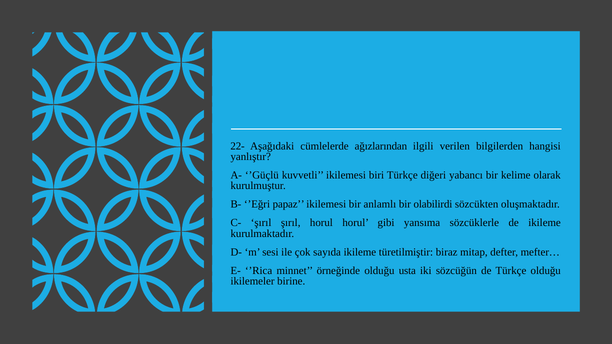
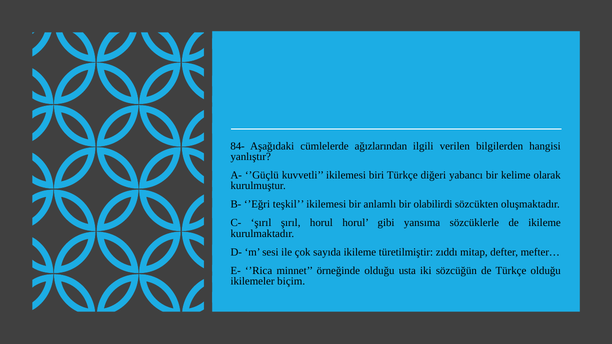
22-: 22- -> 84-
papaz: papaz -> teşkil
biraz: biraz -> zıddı
birine: birine -> biçim
